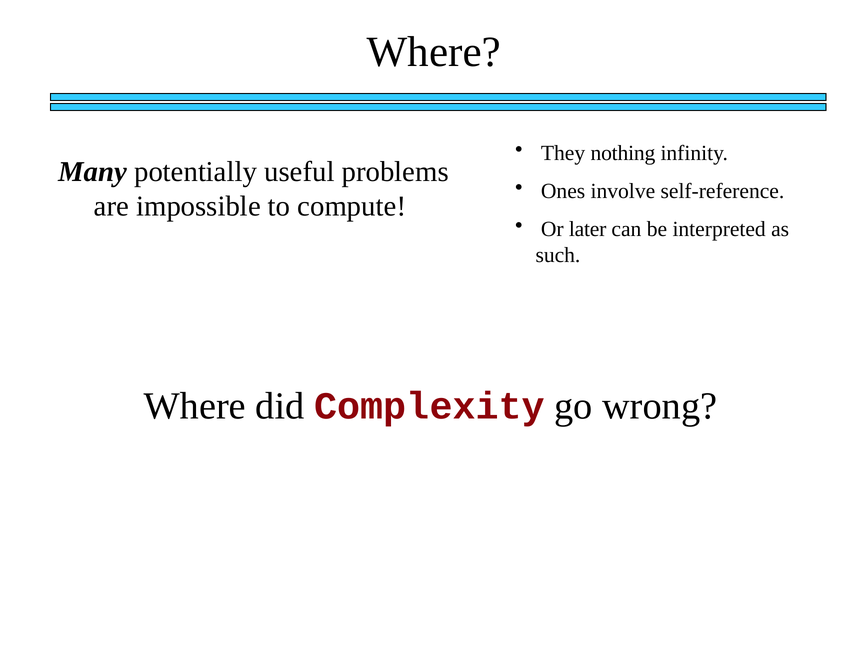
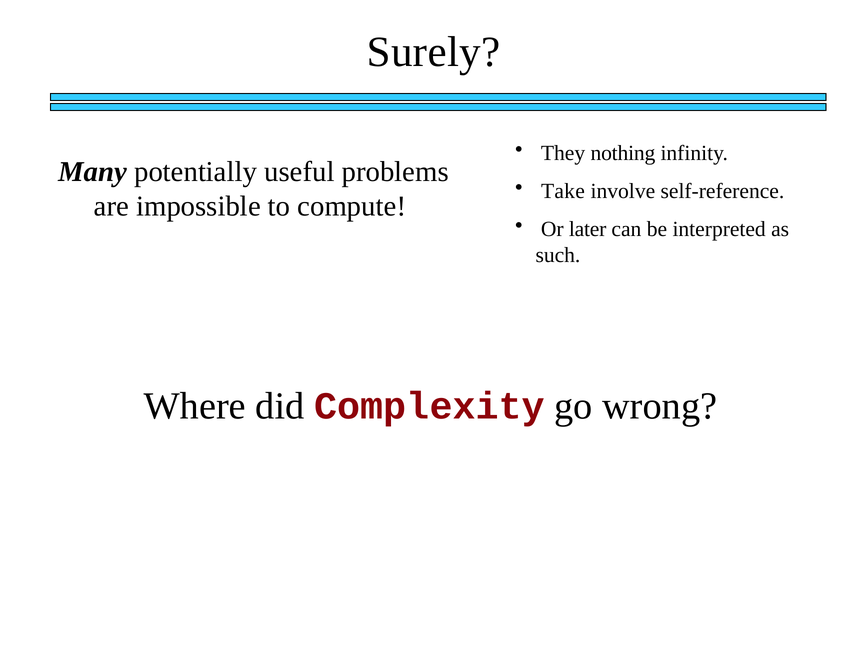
Where at (434, 52): Where -> Surely
Ones: Ones -> Take
